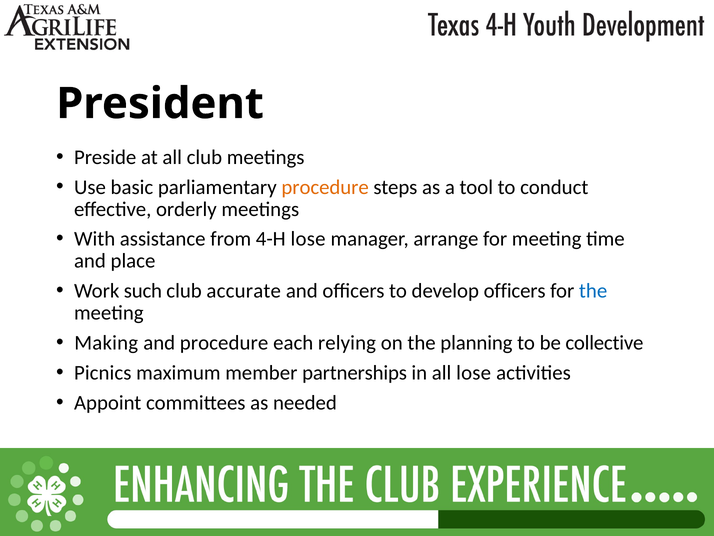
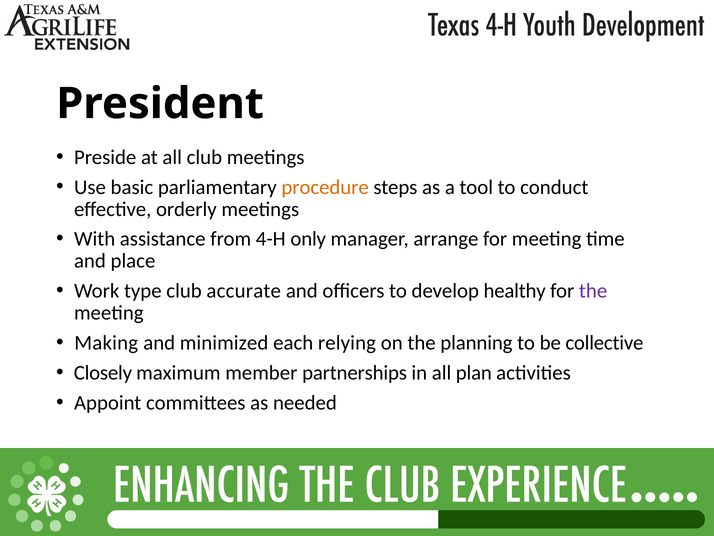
4-H lose: lose -> only
such: such -> type
develop officers: officers -> healthy
the at (593, 291) colour: blue -> purple
and procedure: procedure -> minimized
Picnics: Picnics -> Closely
all lose: lose -> plan
